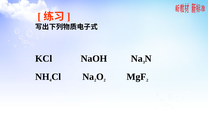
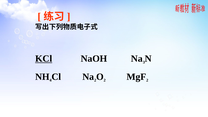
KCl underline: none -> present
